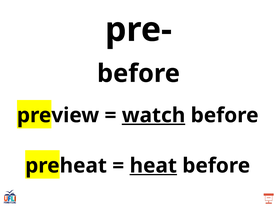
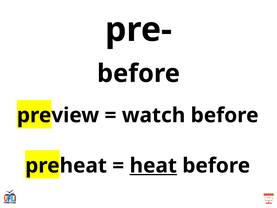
watch underline: present -> none
